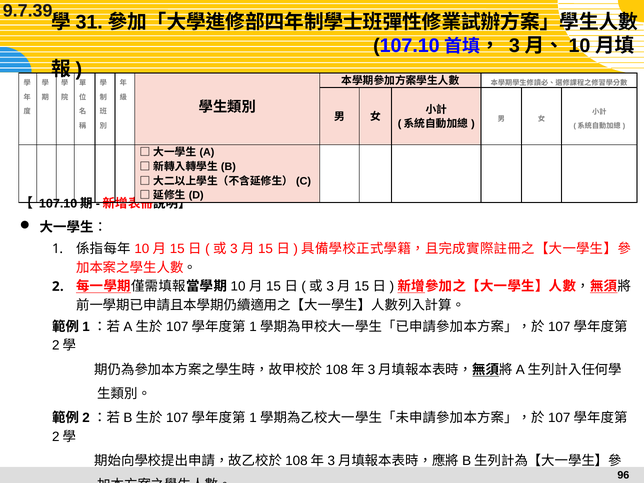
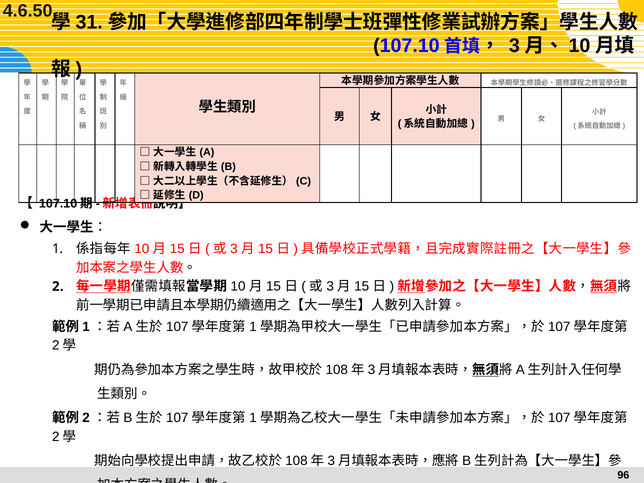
9.7.39: 9.7.39 -> 4.6.50
